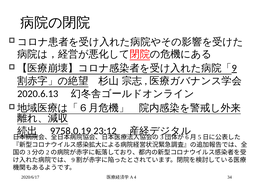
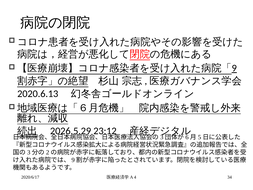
9758.0.19: 9758.0.19 -> 2026.5.29
